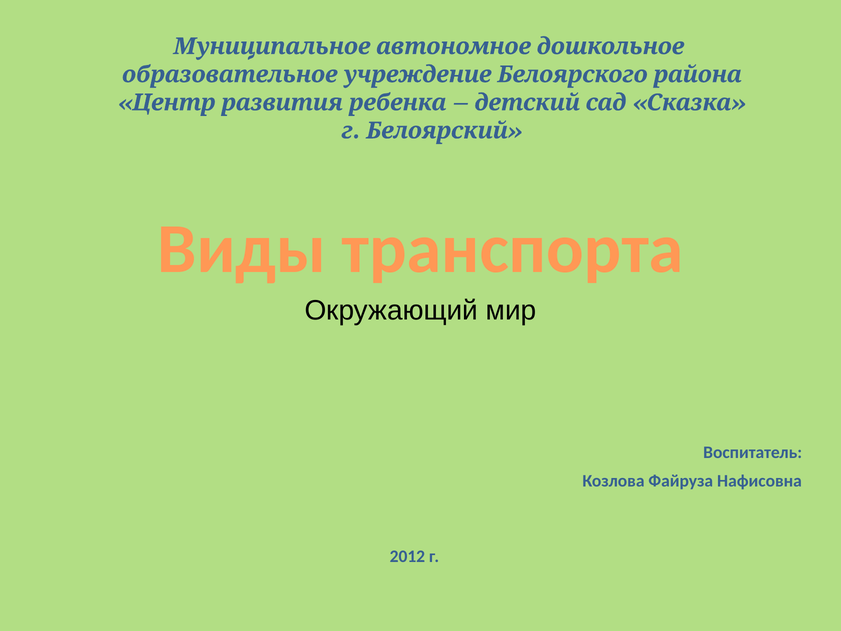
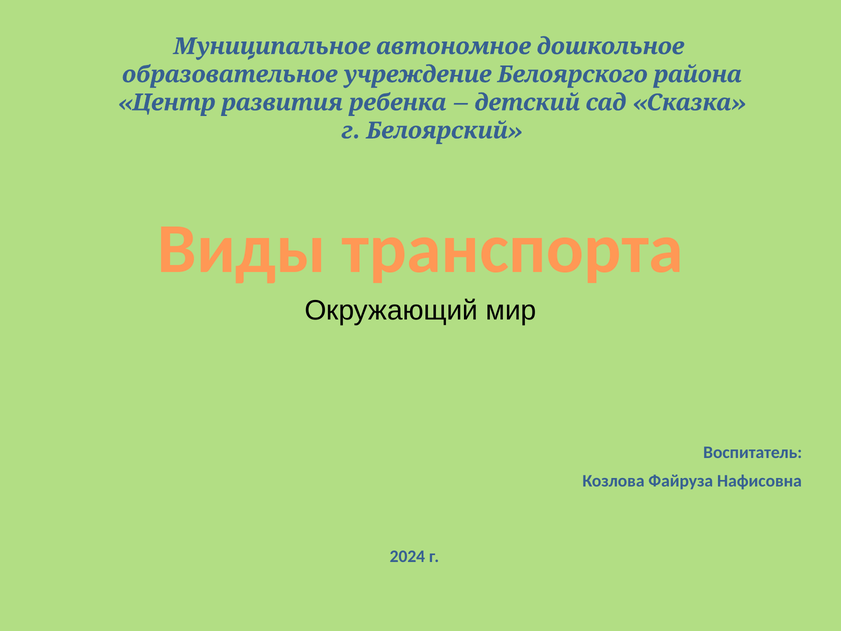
2012: 2012 -> 2024
